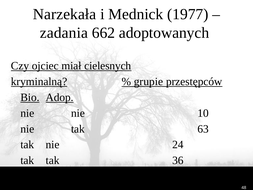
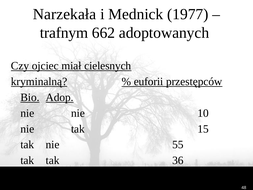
zadania: zadania -> trafnym
grupie: grupie -> euforii
63: 63 -> 15
24: 24 -> 55
